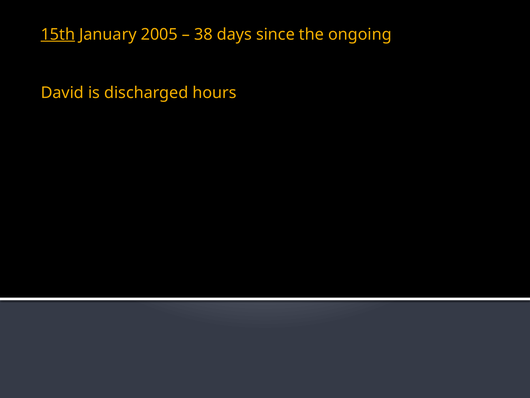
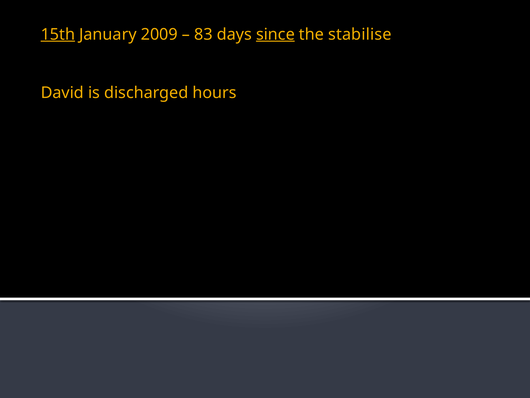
2005: 2005 -> 2009
38: 38 -> 83
since underline: none -> present
ongoing: ongoing -> stabilise
